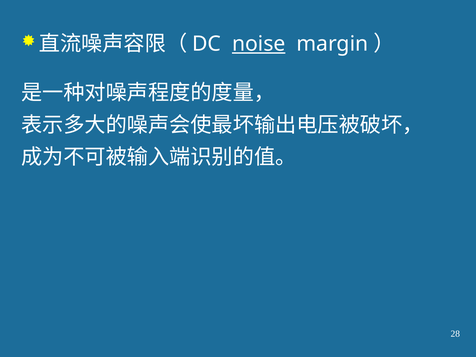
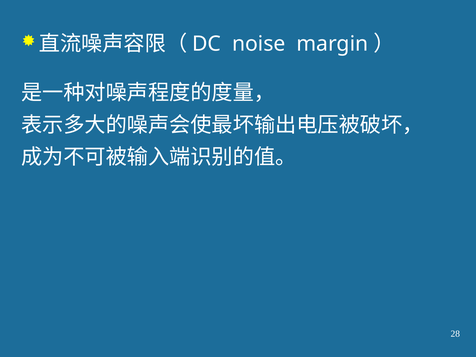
noise underline: present -> none
